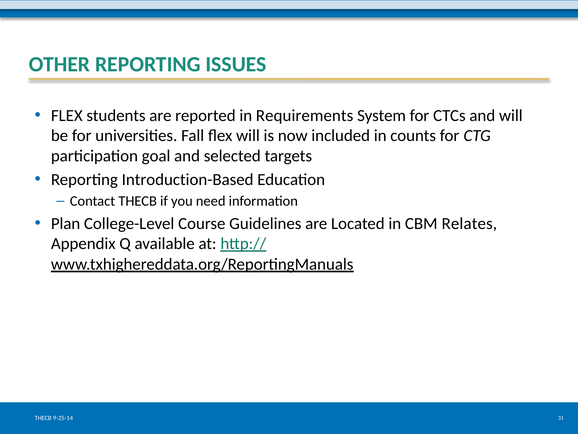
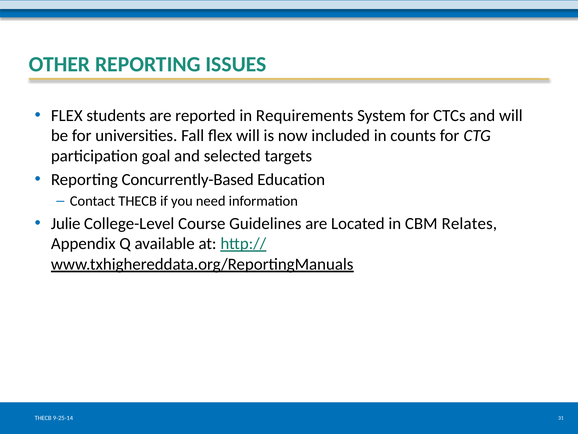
Introduction-Based: Introduction-Based -> Concurrently-Based
Plan: Plan -> Julie
